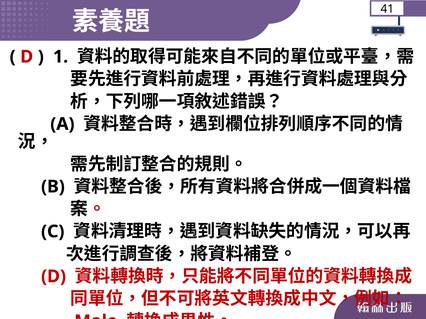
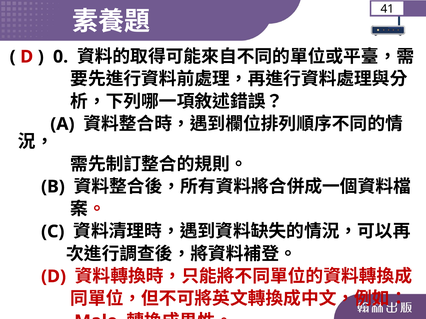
1: 1 -> 0
